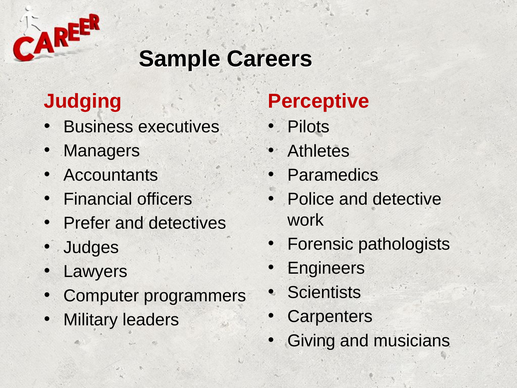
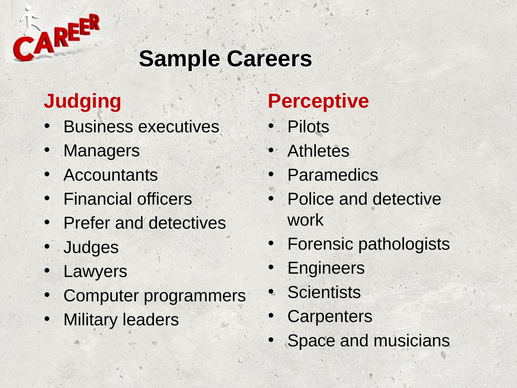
Giving: Giving -> Space
